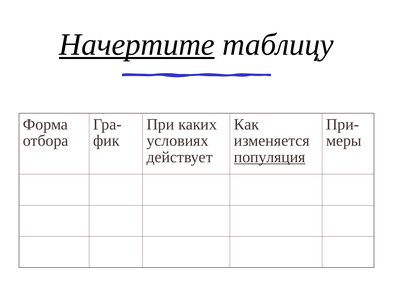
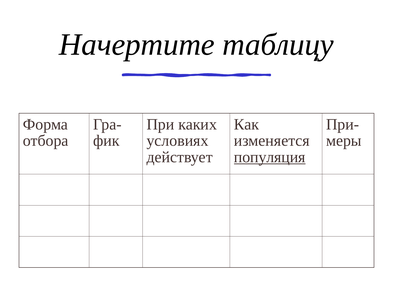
Начертите underline: present -> none
